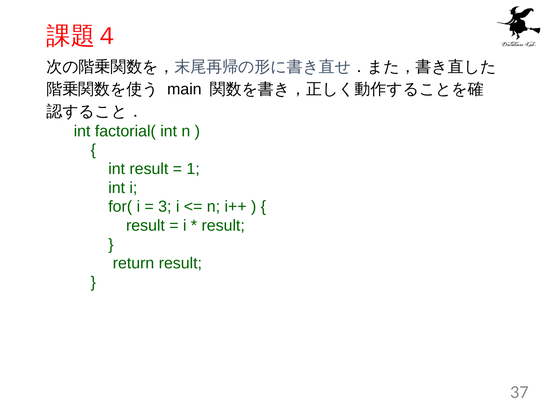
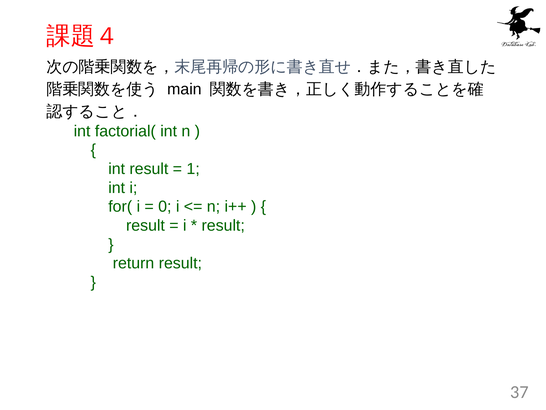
3: 3 -> 0
